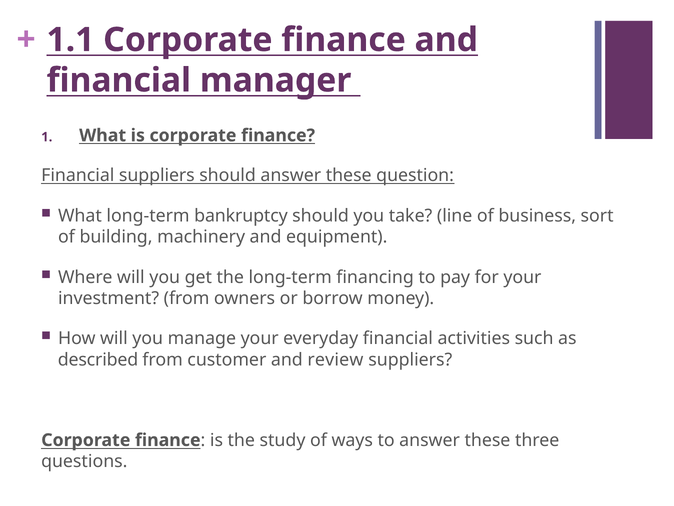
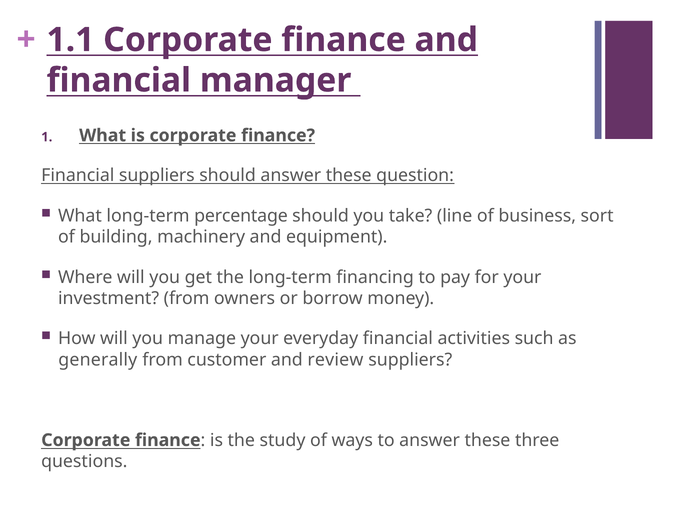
bankruptcy: bankruptcy -> percentage
described: described -> generally
